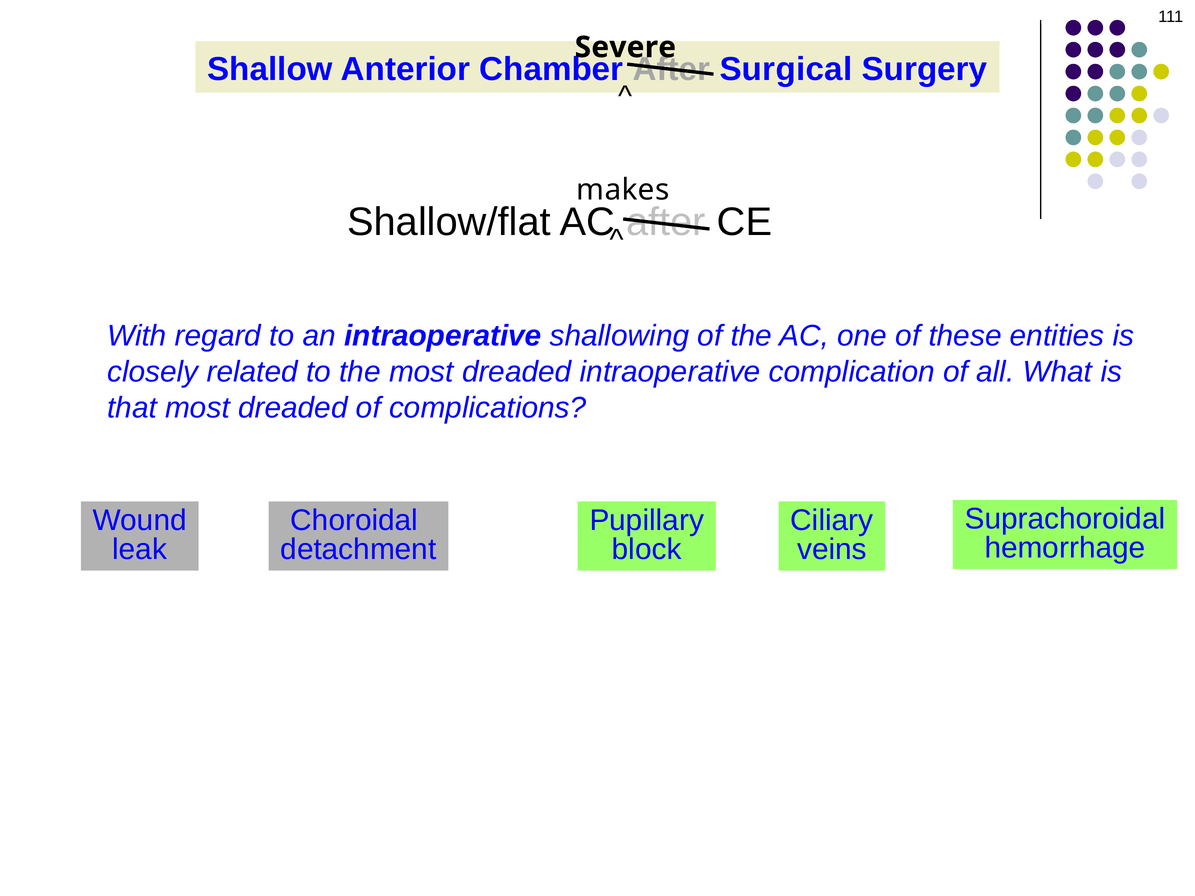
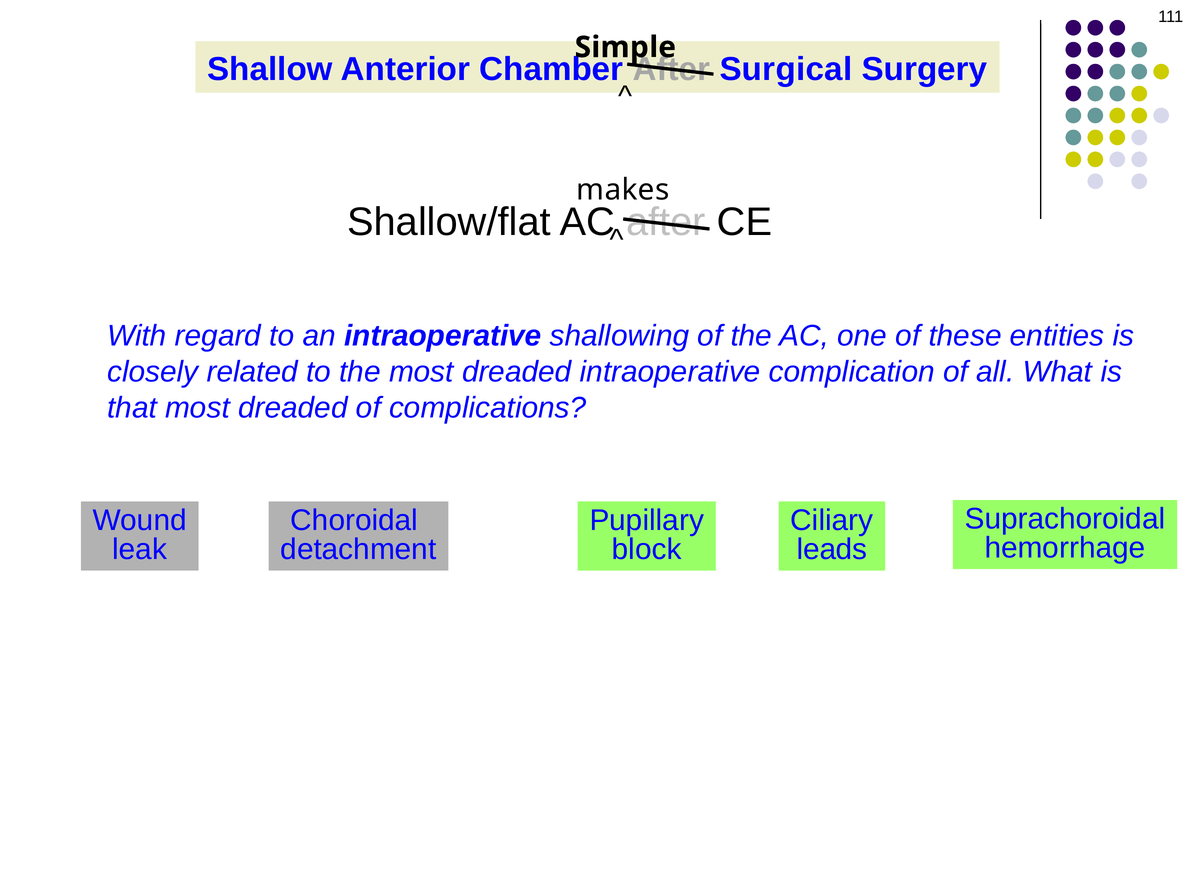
Severe: Severe -> Simple
veins: veins -> leads
